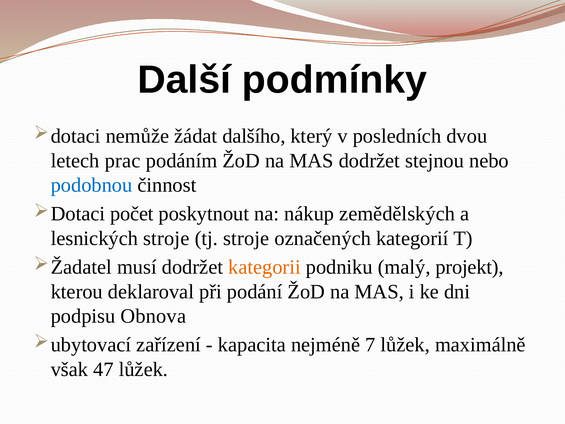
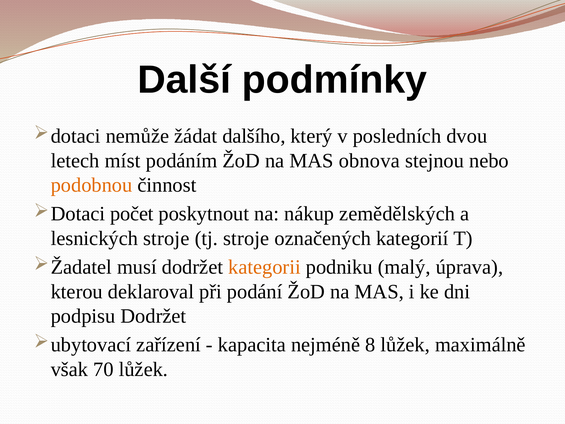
prac: prac -> míst
MAS dodržet: dodržet -> obnova
podobnou colour: blue -> orange
projekt: projekt -> úprava
podpisu Obnova: Obnova -> Dodržet
7: 7 -> 8
47: 47 -> 70
